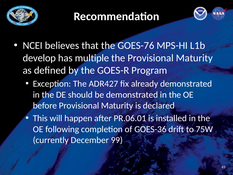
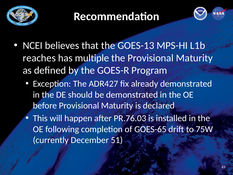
GOES-76: GOES-76 -> GOES-13
develop: develop -> reaches
PR.06.01: PR.06.01 -> PR.76.03
GOES-36: GOES-36 -> GOES-65
99: 99 -> 51
